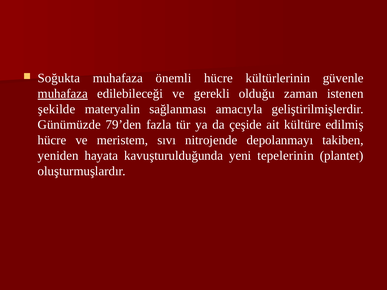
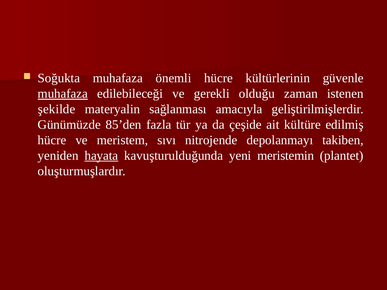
79’den: 79’den -> 85’den
hayata underline: none -> present
tepelerinin: tepelerinin -> meristemin
